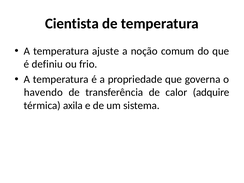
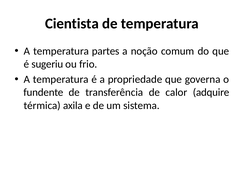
ajuste: ajuste -> partes
definiu: definiu -> sugeriu
havendo: havendo -> fundente
